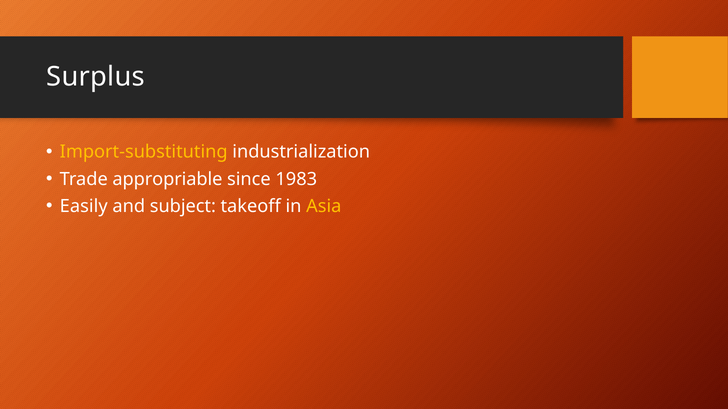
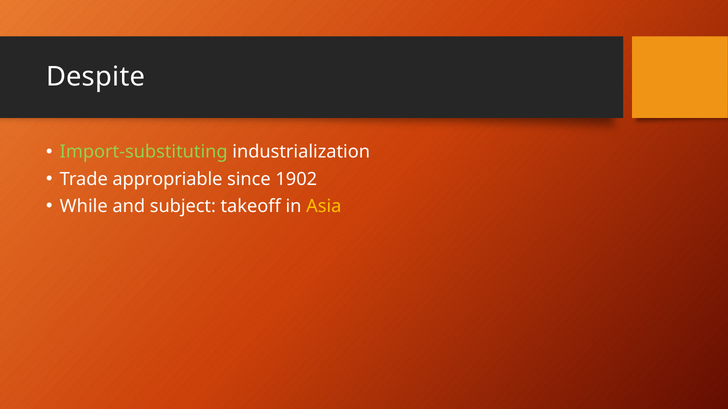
Surplus: Surplus -> Despite
Import-substituting colour: yellow -> light green
1983: 1983 -> 1902
Easily: Easily -> While
